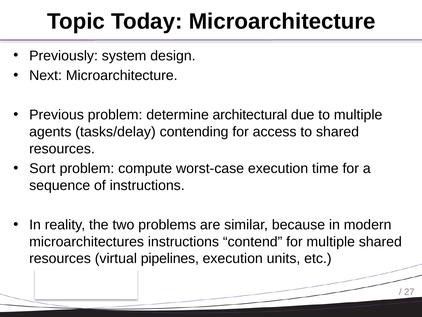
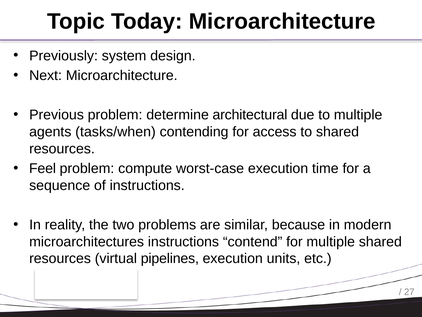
tasks/delay: tasks/delay -> tasks/when
Sort: Sort -> Feel
